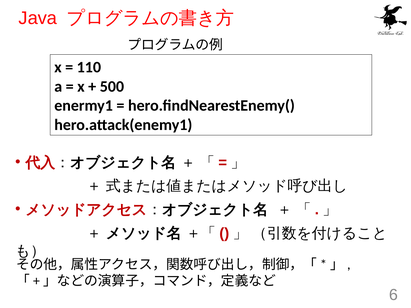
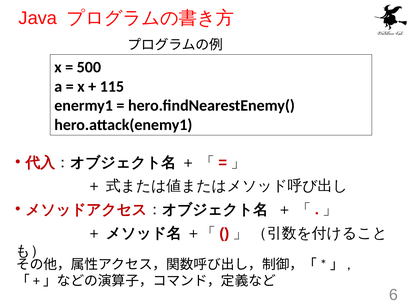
110: 110 -> 500
500: 500 -> 115
